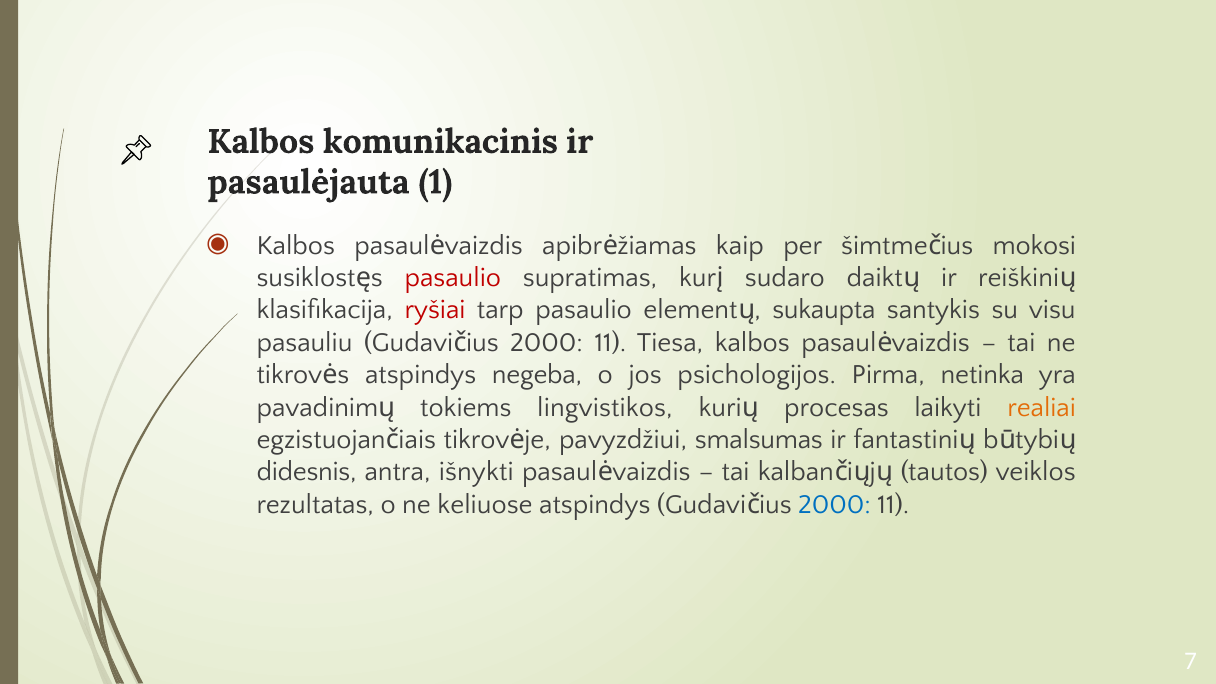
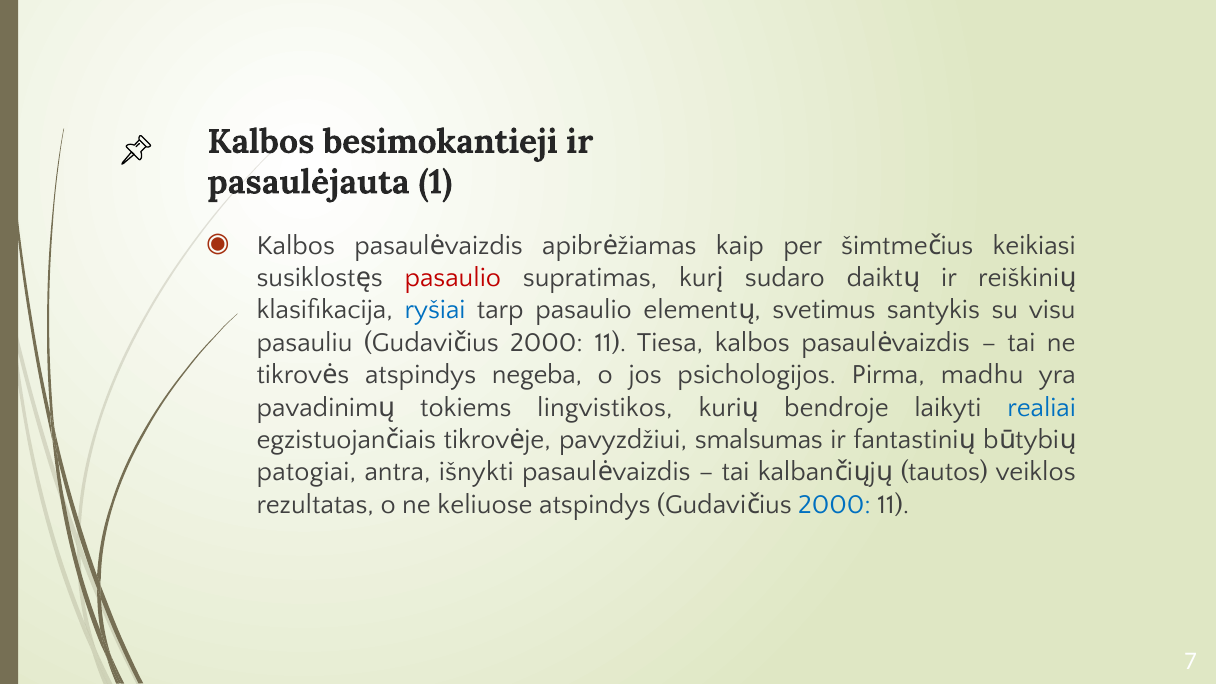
komunikacinis: komunikacinis -> besimokantieji
mokosi: mokosi -> keikiasi
ryšiai colour: red -> blue
sukaupta: sukaupta -> svetimus
netinka: netinka -> madhu
procesas: procesas -> bendroje
realiai colour: orange -> blue
didesnis: didesnis -> patogiai
